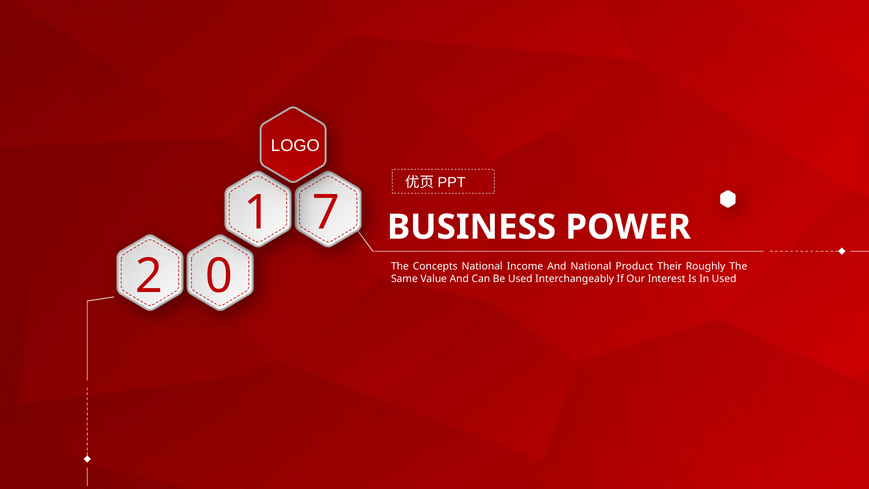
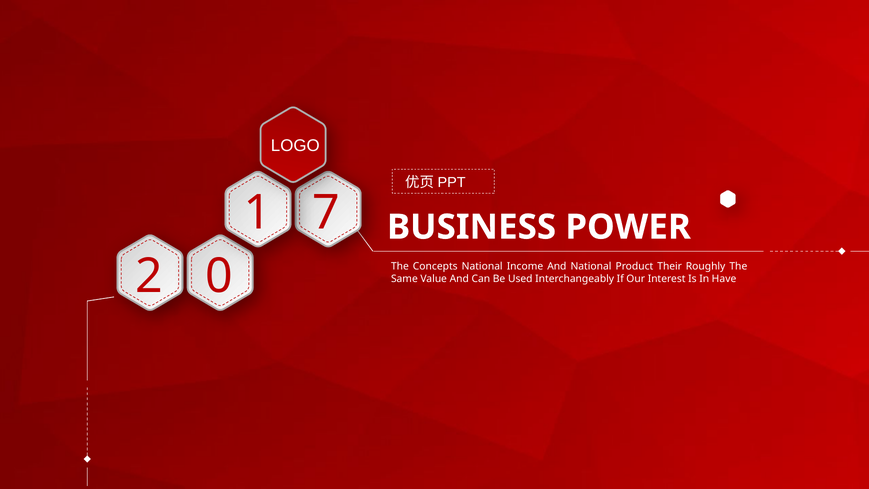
In Used: Used -> Have
